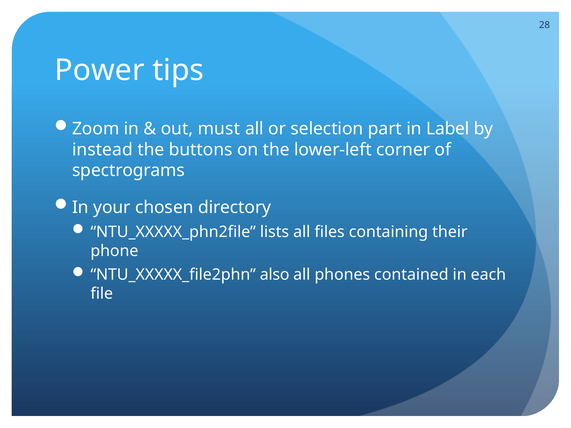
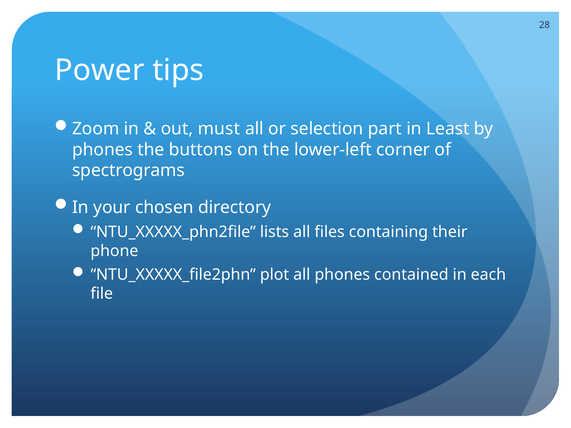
Label: Label -> Least
instead at (102, 150): instead -> phones
also: also -> plot
